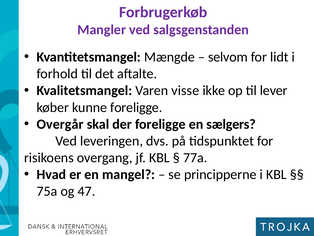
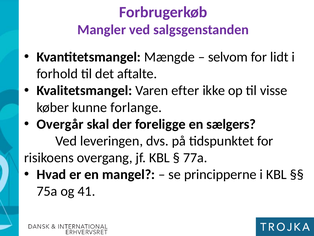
visse: visse -> efter
lever: lever -> visse
kunne foreligge: foreligge -> forlange
47: 47 -> 41
